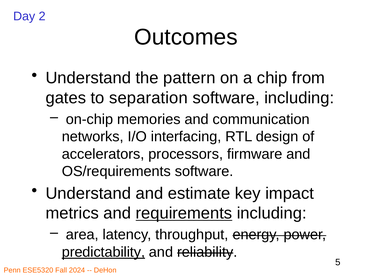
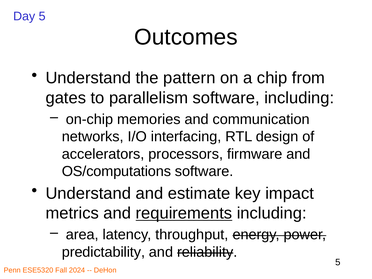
Day 2: 2 -> 5
separation: separation -> parallelism
OS/requirements: OS/requirements -> OS/computations
predictability underline: present -> none
